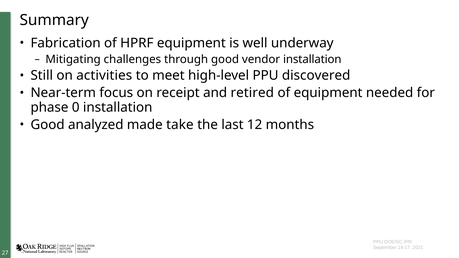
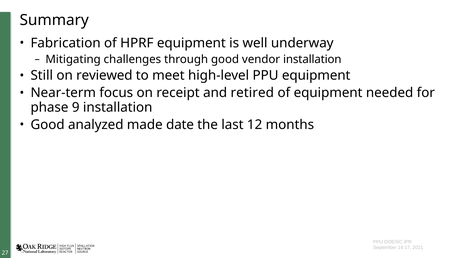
activities: activities -> reviewed
PPU discovered: discovered -> equipment
0: 0 -> 9
take: take -> date
